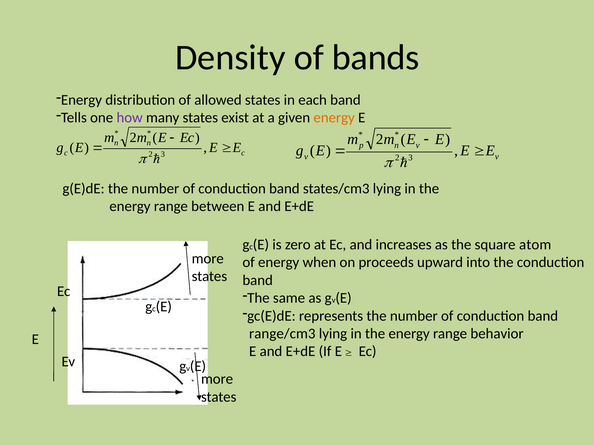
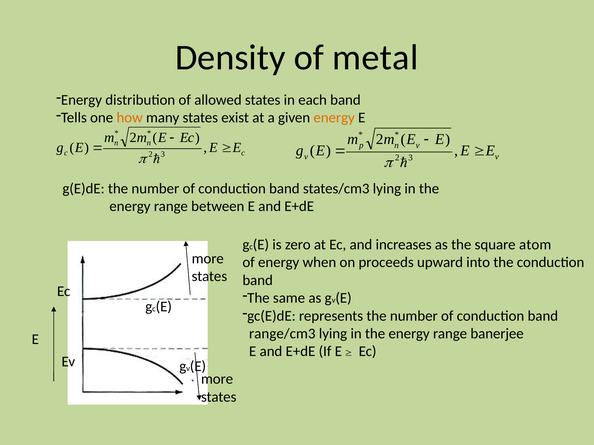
bands: bands -> metal
how colour: purple -> orange
behavior: behavior -> banerjee
